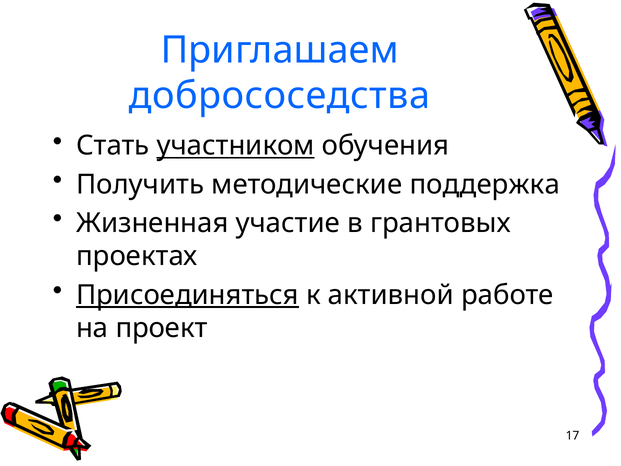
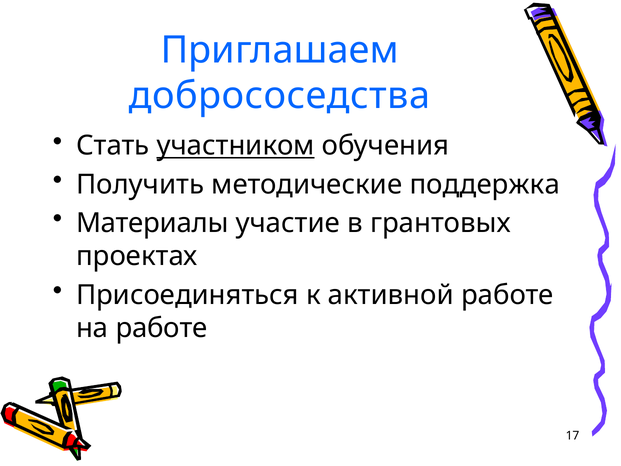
Жизненная: Жизненная -> Материалы
Присоединяться underline: present -> none
на проект: проект -> работе
